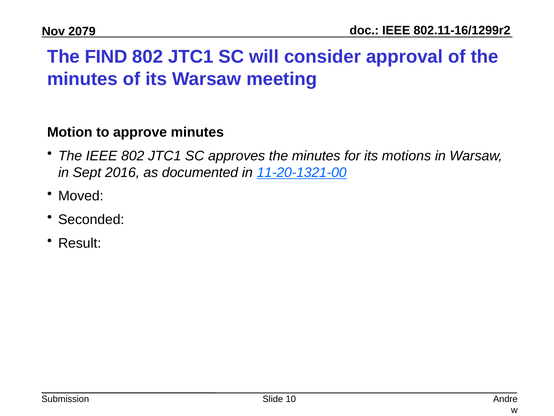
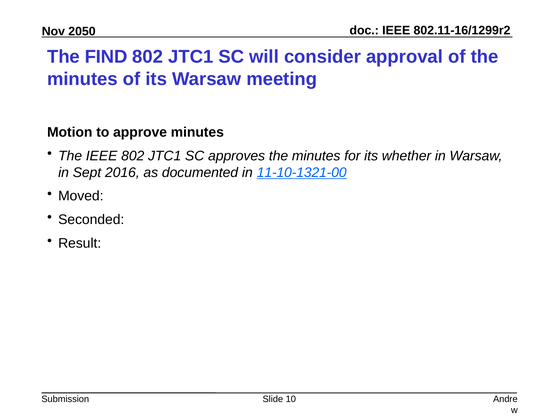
2079: 2079 -> 2050
motions: motions -> whether
11-20-1321-00: 11-20-1321-00 -> 11-10-1321-00
